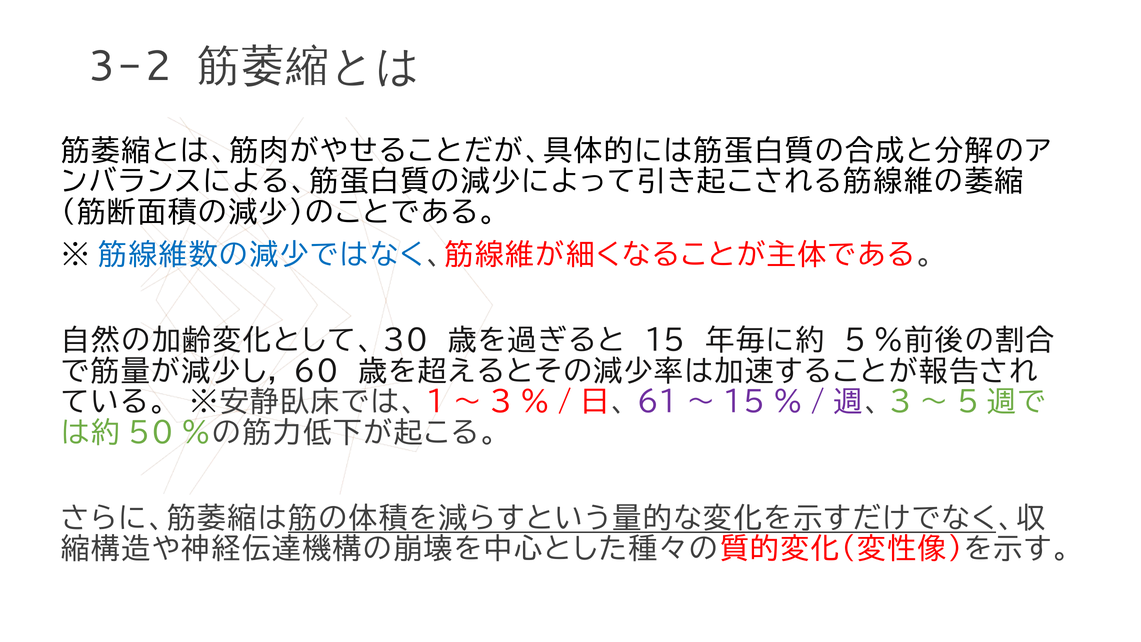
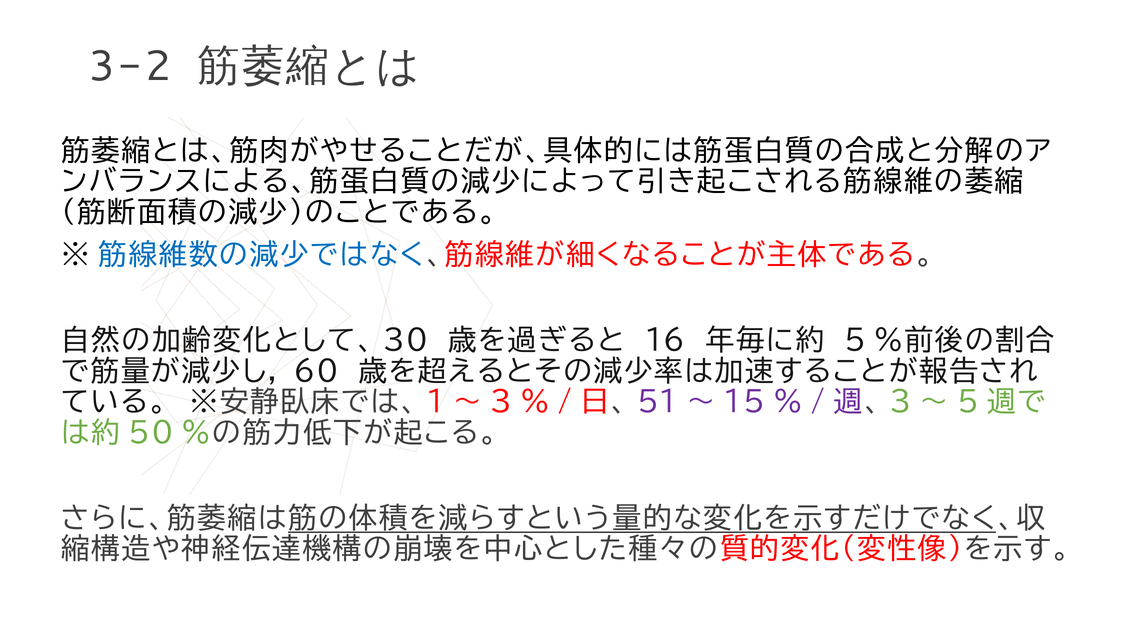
15 at (665, 341): 15 -> 16
61: 61 -> 51
